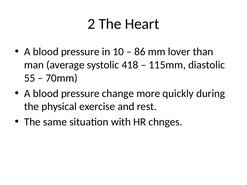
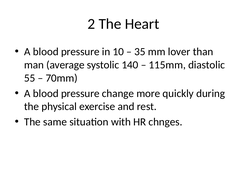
86: 86 -> 35
418: 418 -> 140
